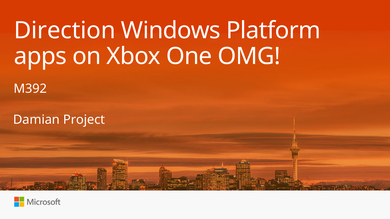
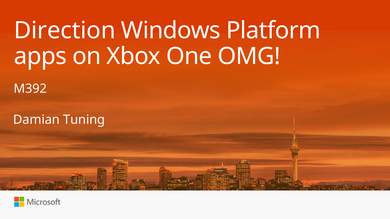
Project: Project -> Tuning
